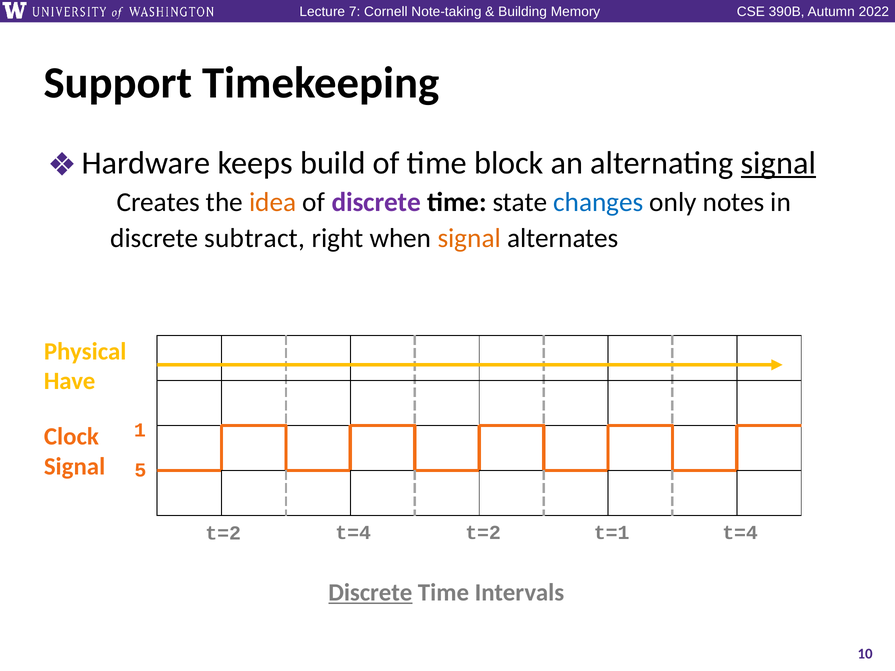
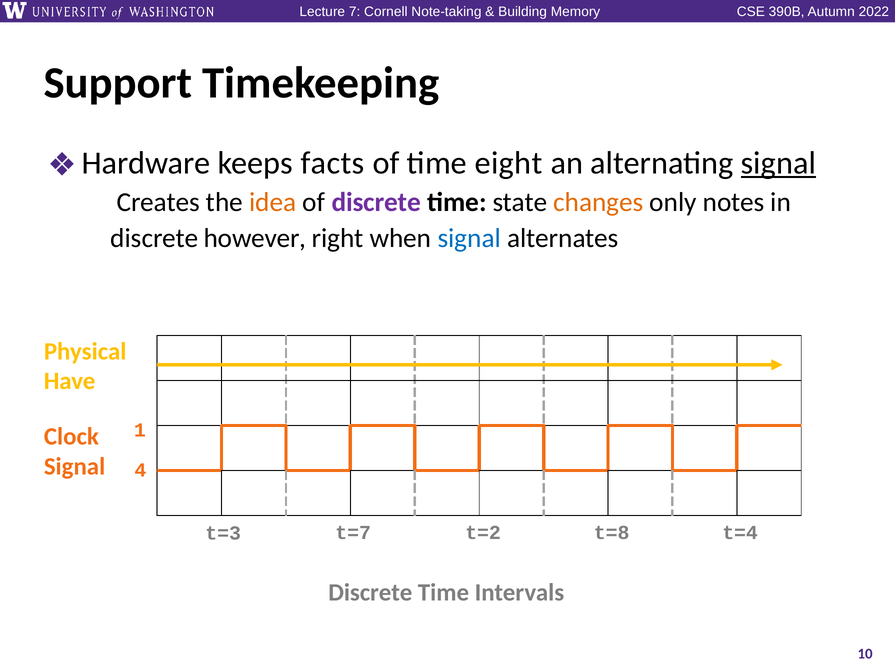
build: build -> facts
block: block -> eight
changes colour: blue -> orange
subtract: subtract -> however
signal at (469, 238) colour: orange -> blue
5: 5 -> 4
t=4 at (353, 533): t=4 -> t=7
t=1: t=1 -> t=8
t=2 at (223, 533): t=2 -> t=3
Discrete at (370, 593) underline: present -> none
